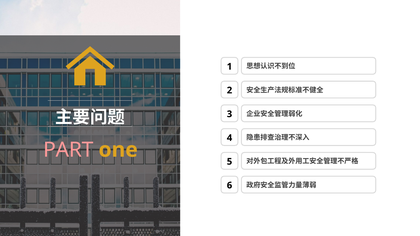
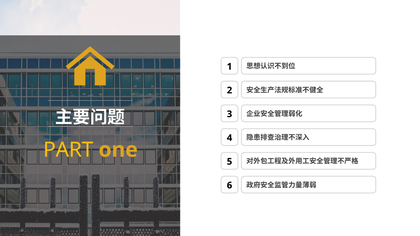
PART colour: pink -> yellow
